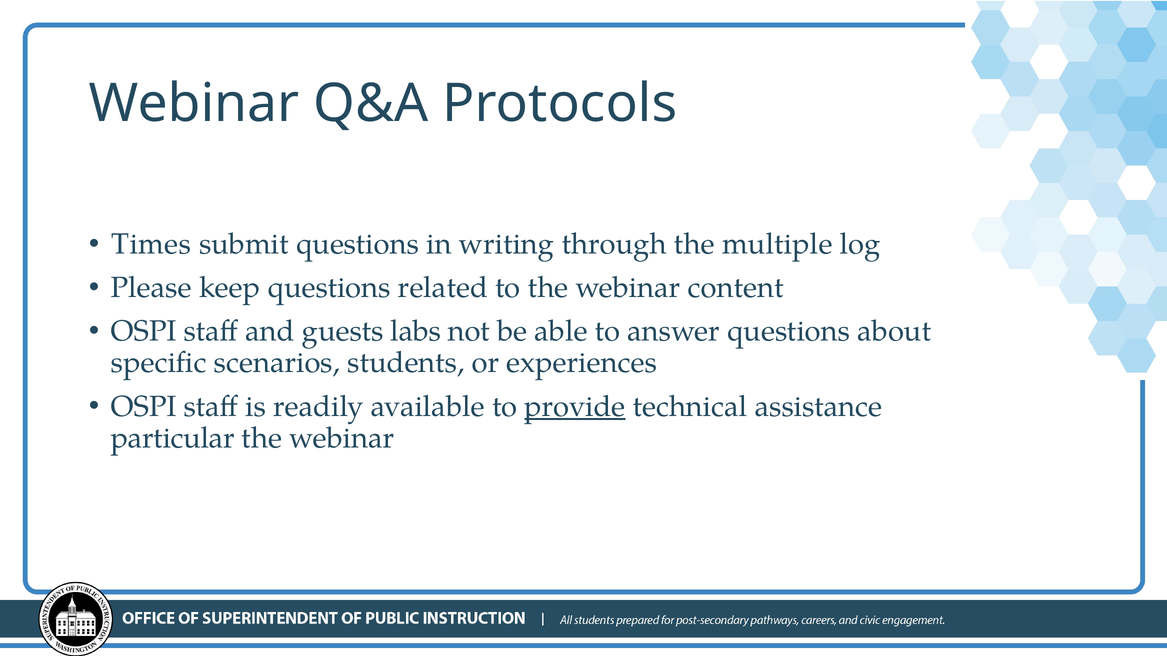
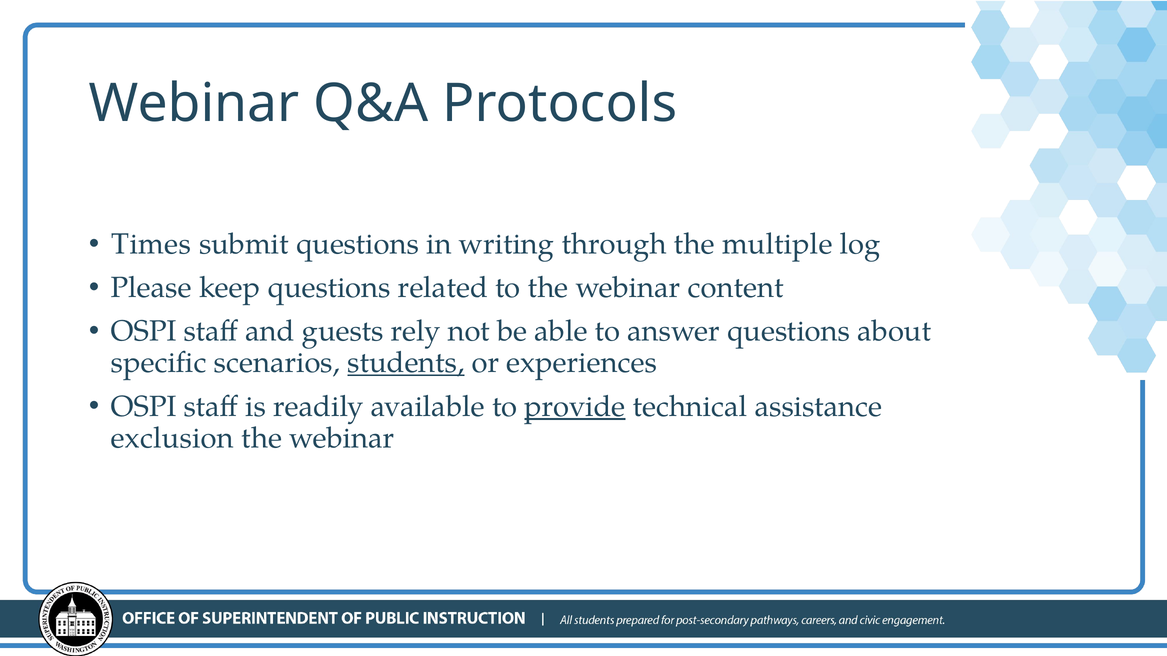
labs: labs -> rely
students underline: none -> present
particular: particular -> exclusion
